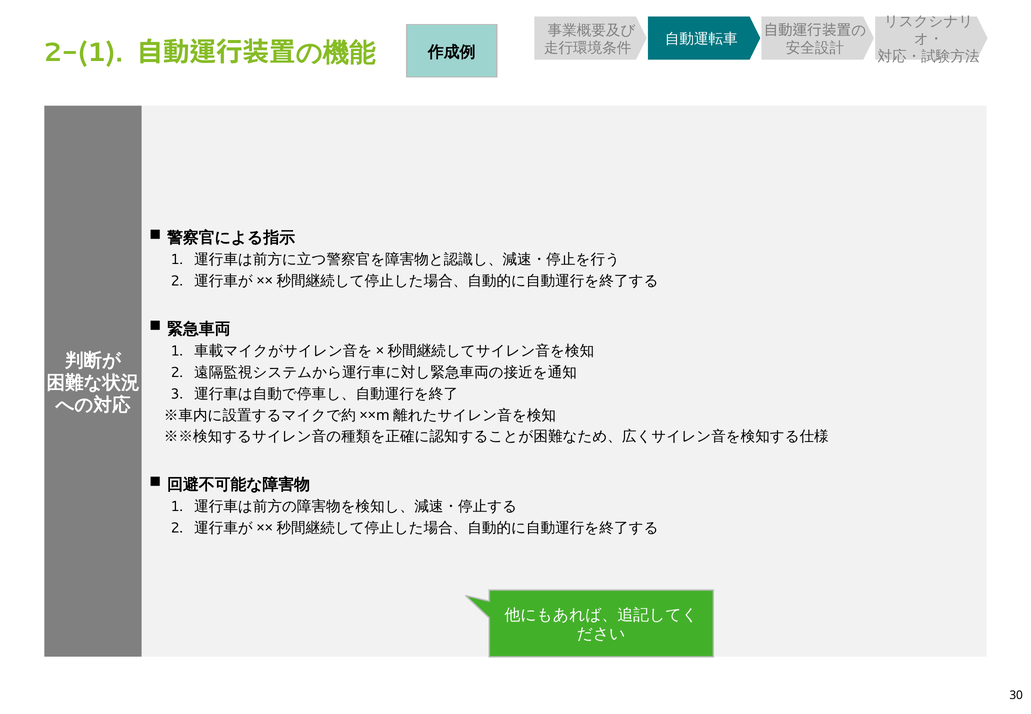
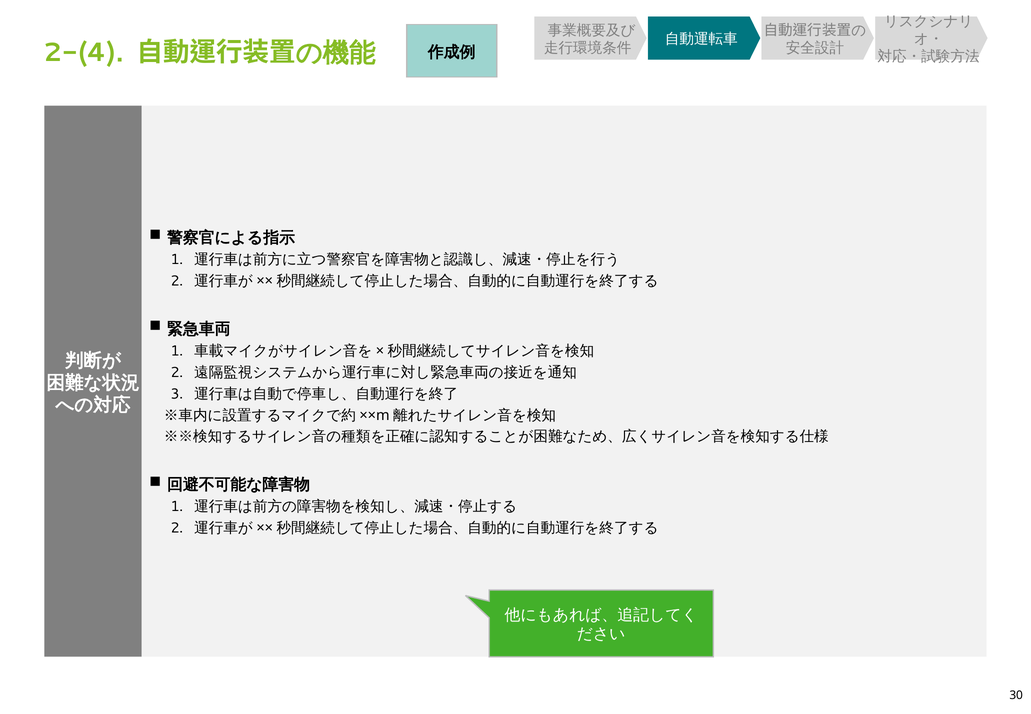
2-(1: 2-(1 -> 2-(4
